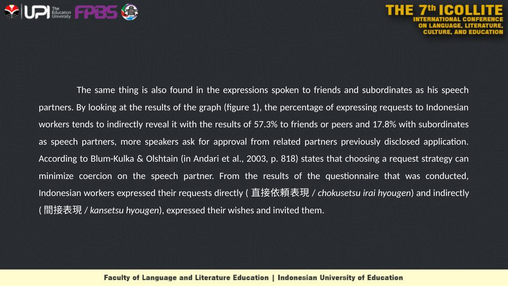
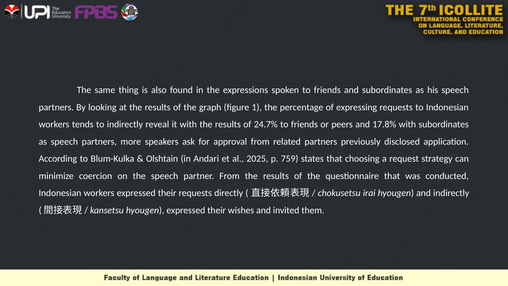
57.3%: 57.3% -> 24.7%
2003: 2003 -> 2025
818: 818 -> 759
